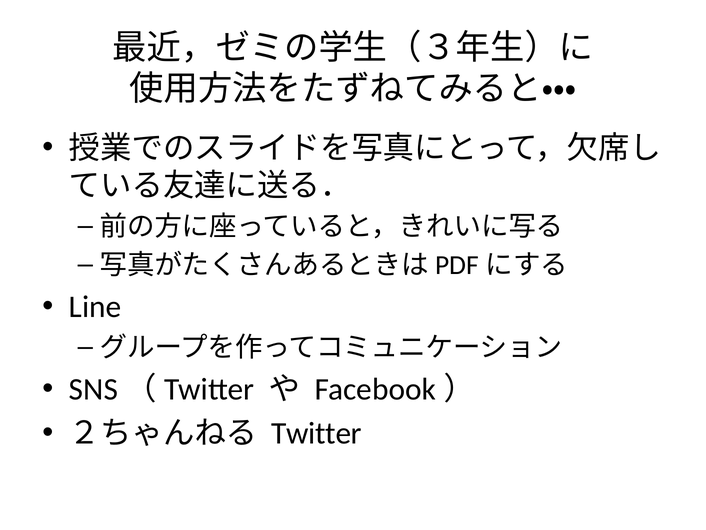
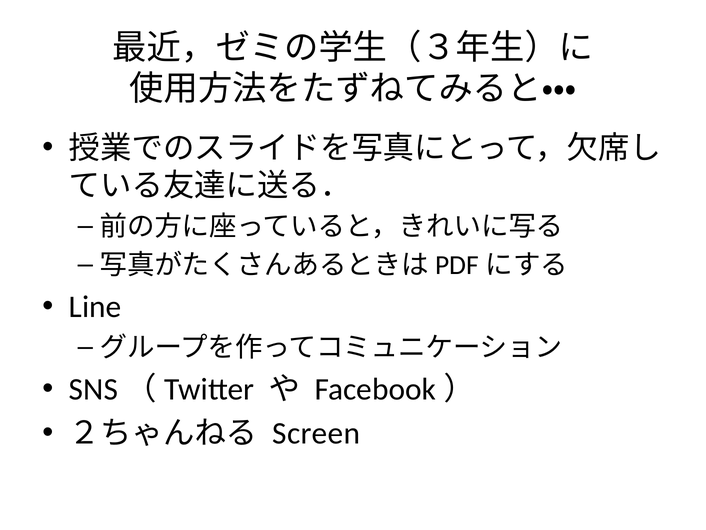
Twitter: Twitter -> Screen
